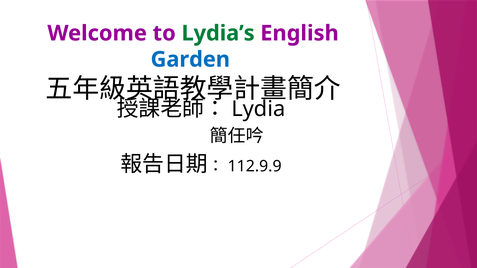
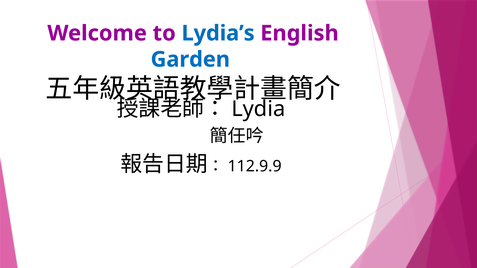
Lydia’s colour: green -> blue
